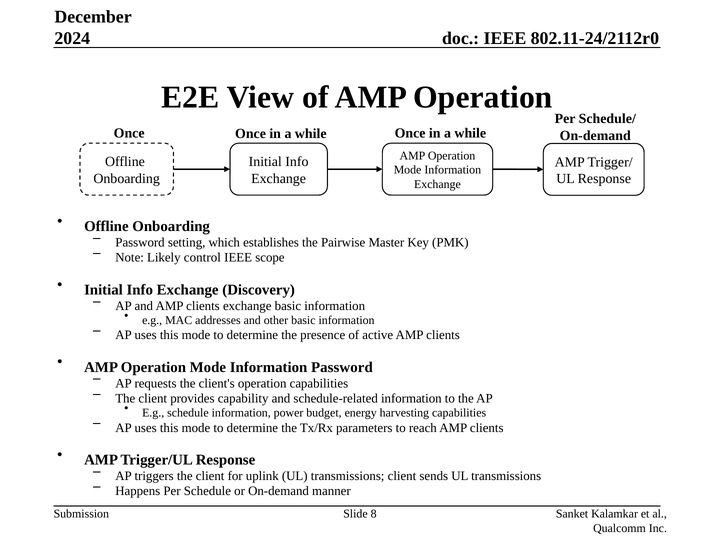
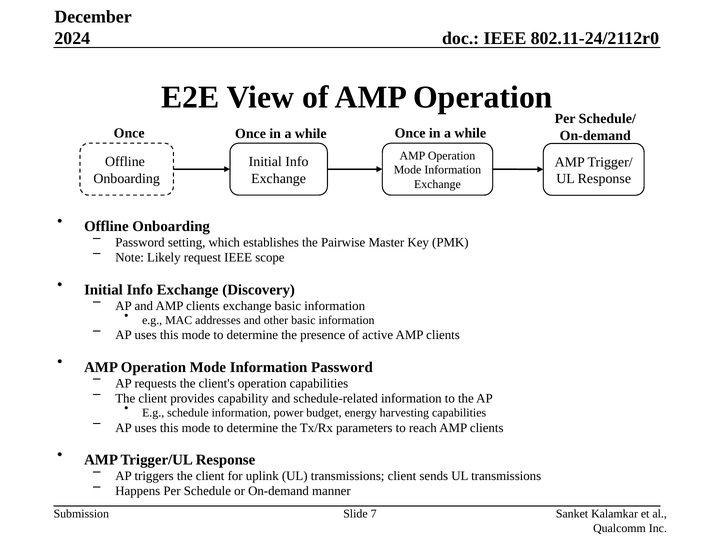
control: control -> request
8: 8 -> 7
